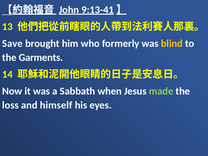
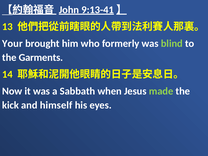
Save: Save -> Your
blind colour: yellow -> light green
loss: loss -> kick
